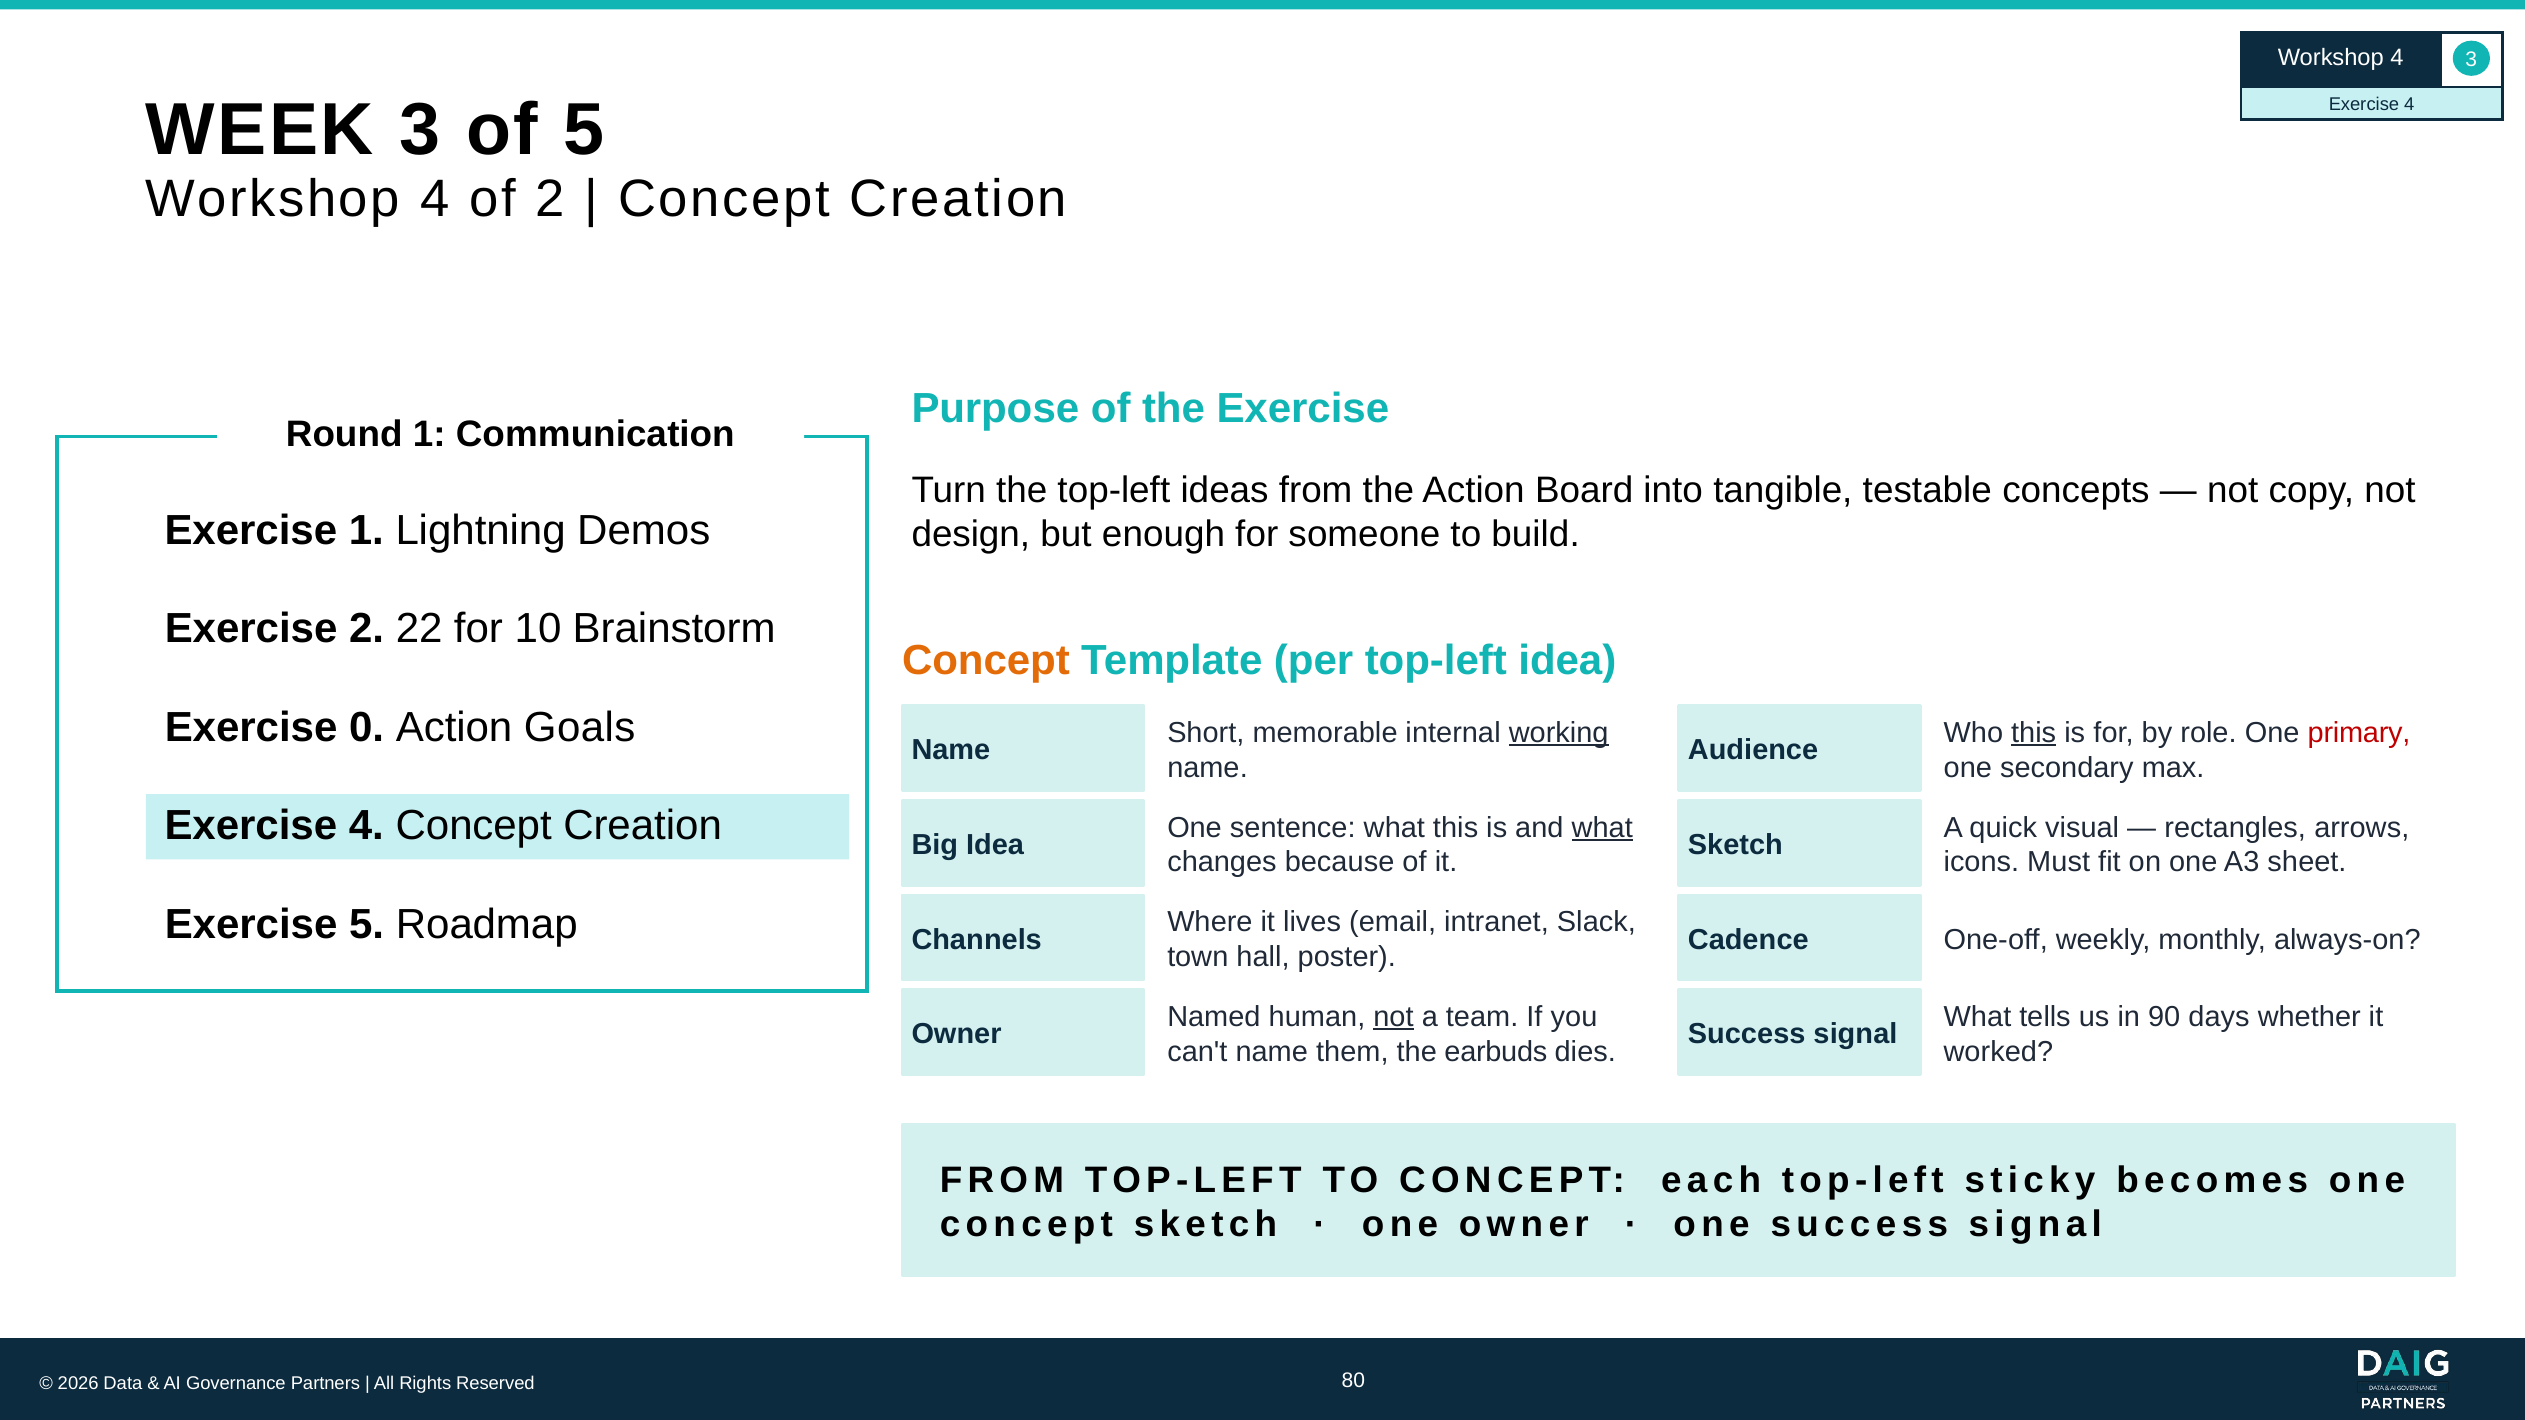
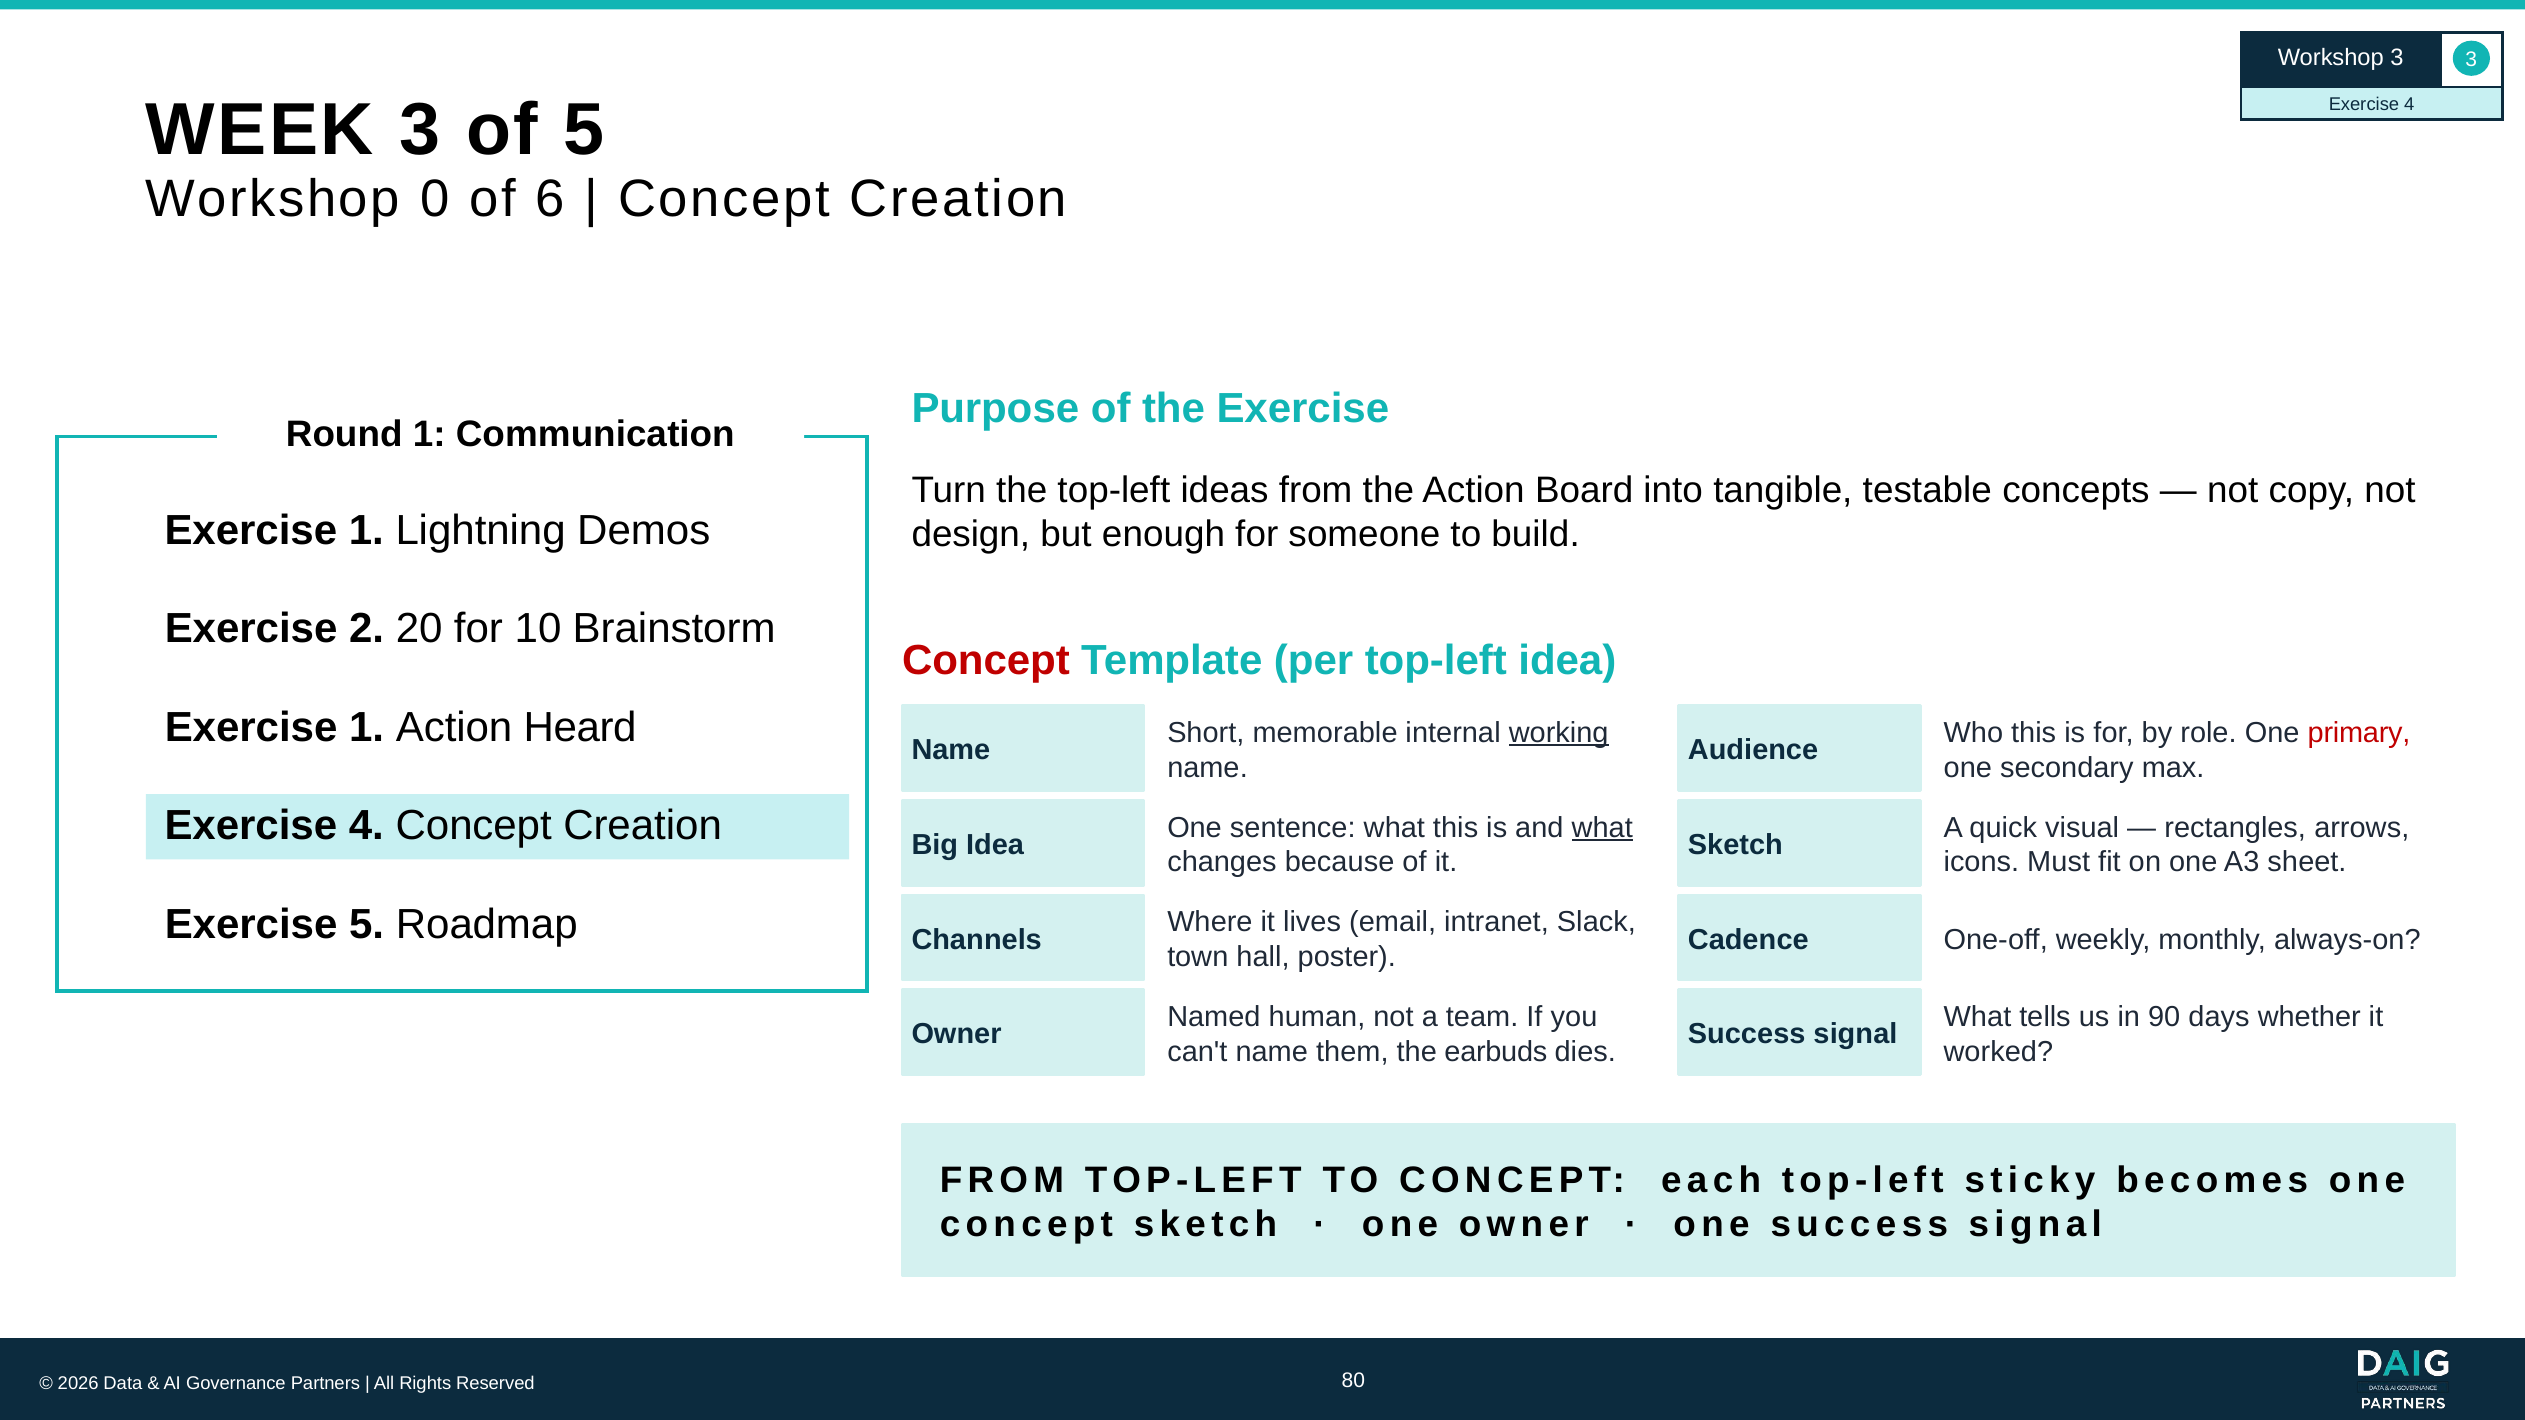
4 at (2397, 58): 4 -> 3
4 at (435, 199): 4 -> 0
of 2: 2 -> 6
22: 22 -> 20
Concept at (986, 661) colour: orange -> red
0 at (367, 728): 0 -> 1
Goals: Goals -> Heard
this at (2034, 733) underline: present -> none
not at (1393, 1017) underline: present -> none
